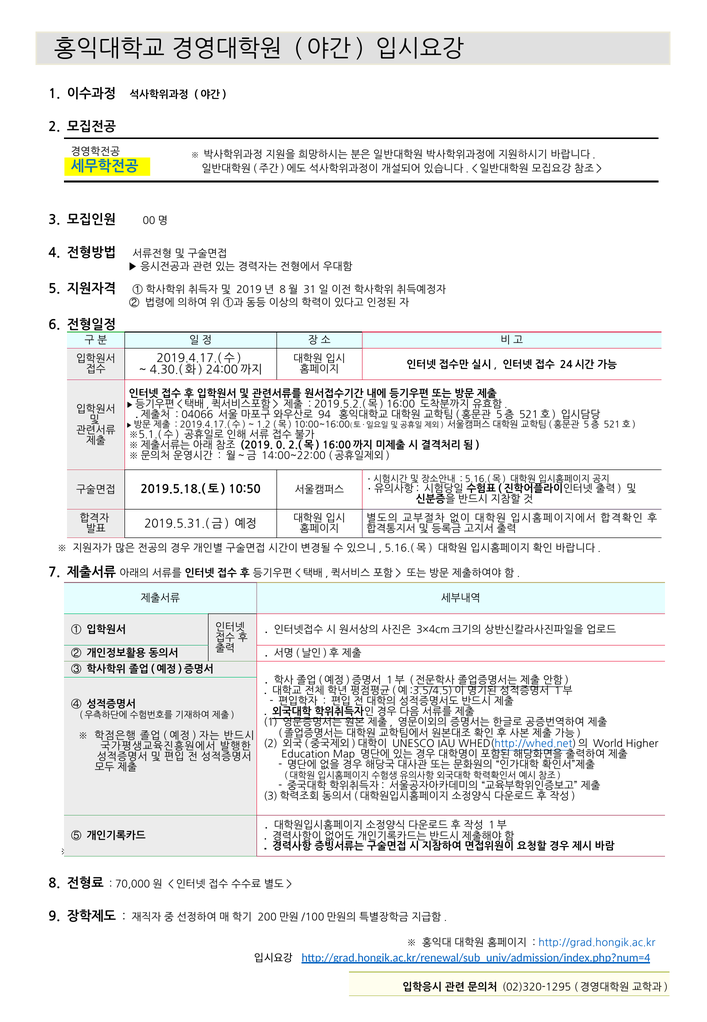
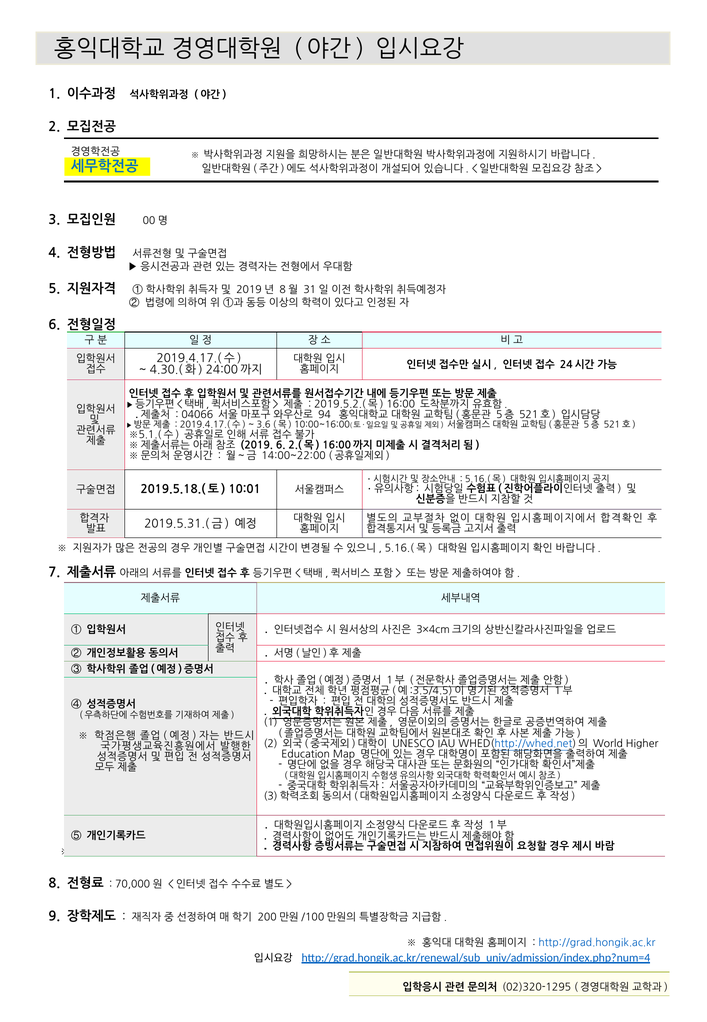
1.2: 1.2 -> 3.6
2019 0: 0 -> 6
10:50: 10:50 -> 10:01
